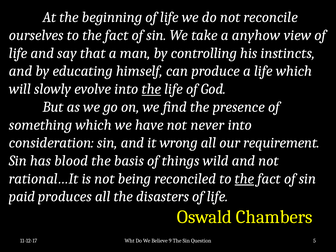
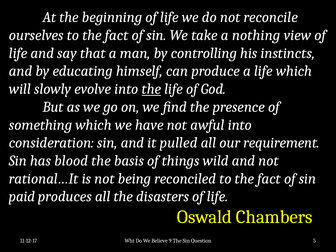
anyhow: anyhow -> nothing
never: never -> awful
wrong: wrong -> pulled
the at (244, 179) underline: present -> none
